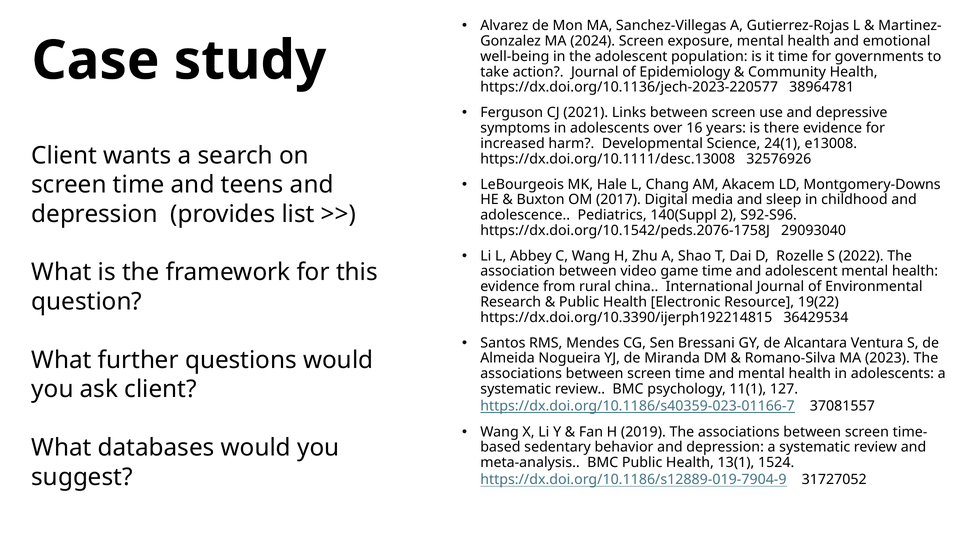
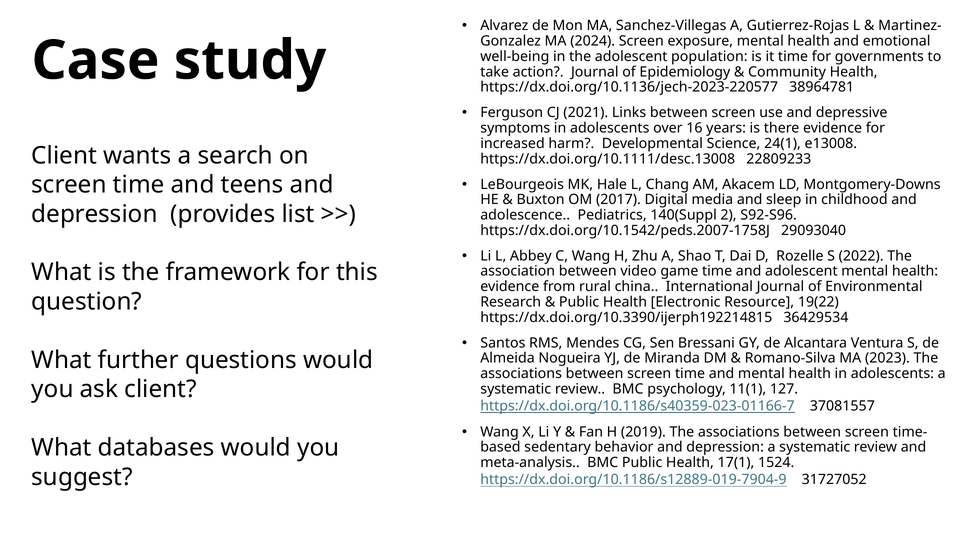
32576926: 32576926 -> 22809233
https://dx.doi.org/10.1542/peds.2076-1758J: https://dx.doi.org/10.1542/peds.2076-1758J -> https://dx.doi.org/10.1542/peds.2007-1758J
13(1: 13(1 -> 17(1
